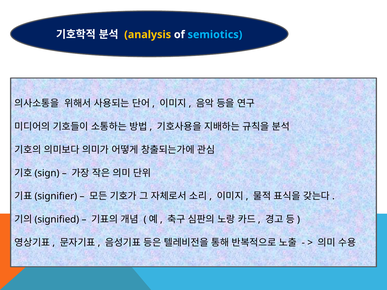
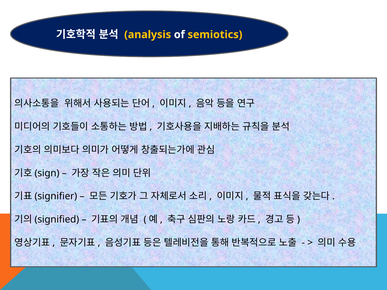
semiotics colour: light blue -> yellow
